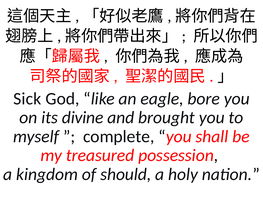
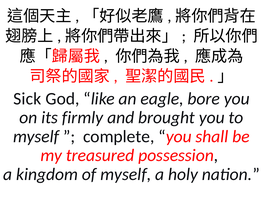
divine: divine -> firmly
of should: should -> myself
